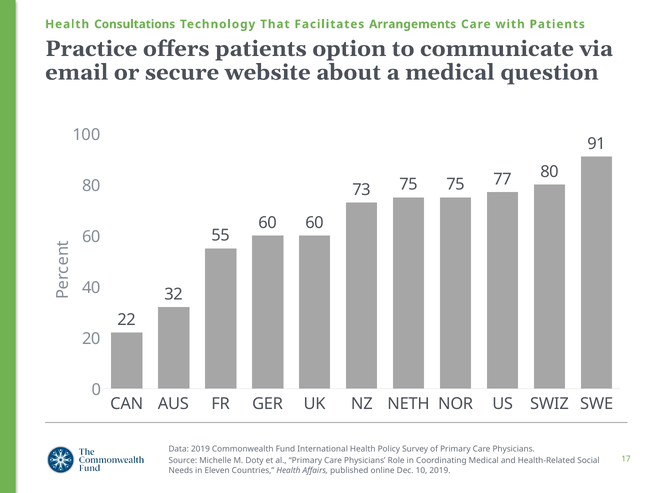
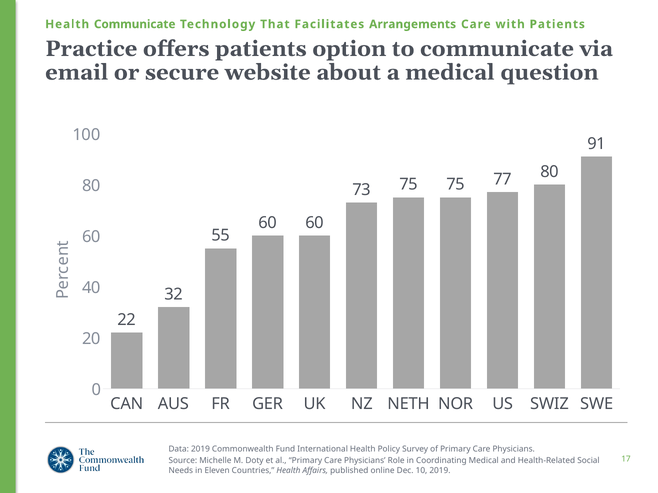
Health Consultations: Consultations -> Communicate
